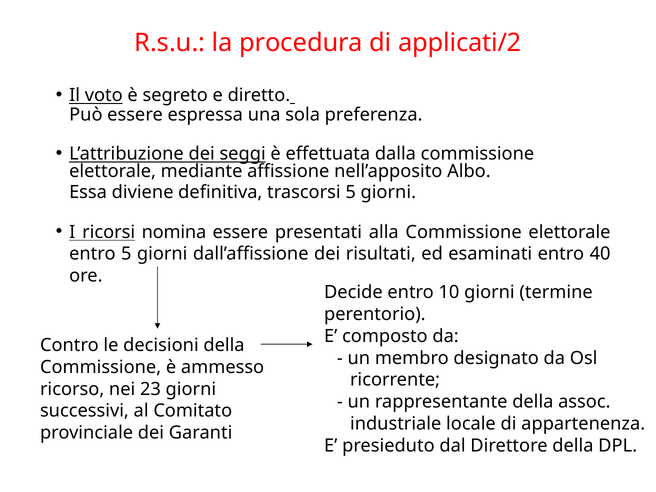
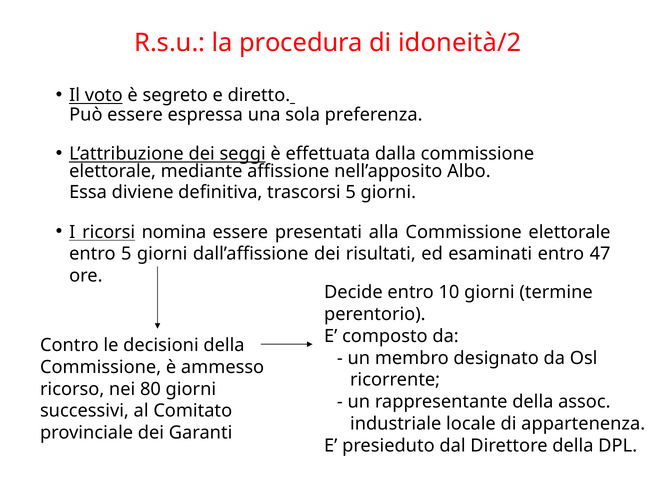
applicati/2: applicati/2 -> idoneità/2
40: 40 -> 47
23: 23 -> 80
